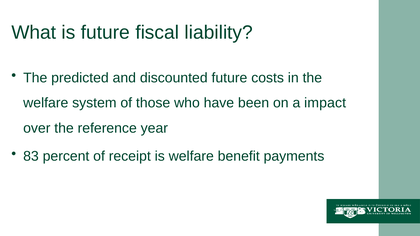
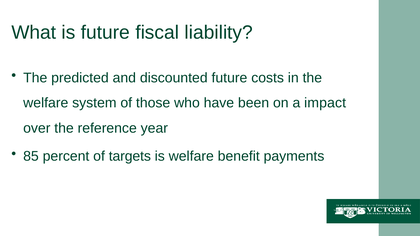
83: 83 -> 85
receipt: receipt -> targets
